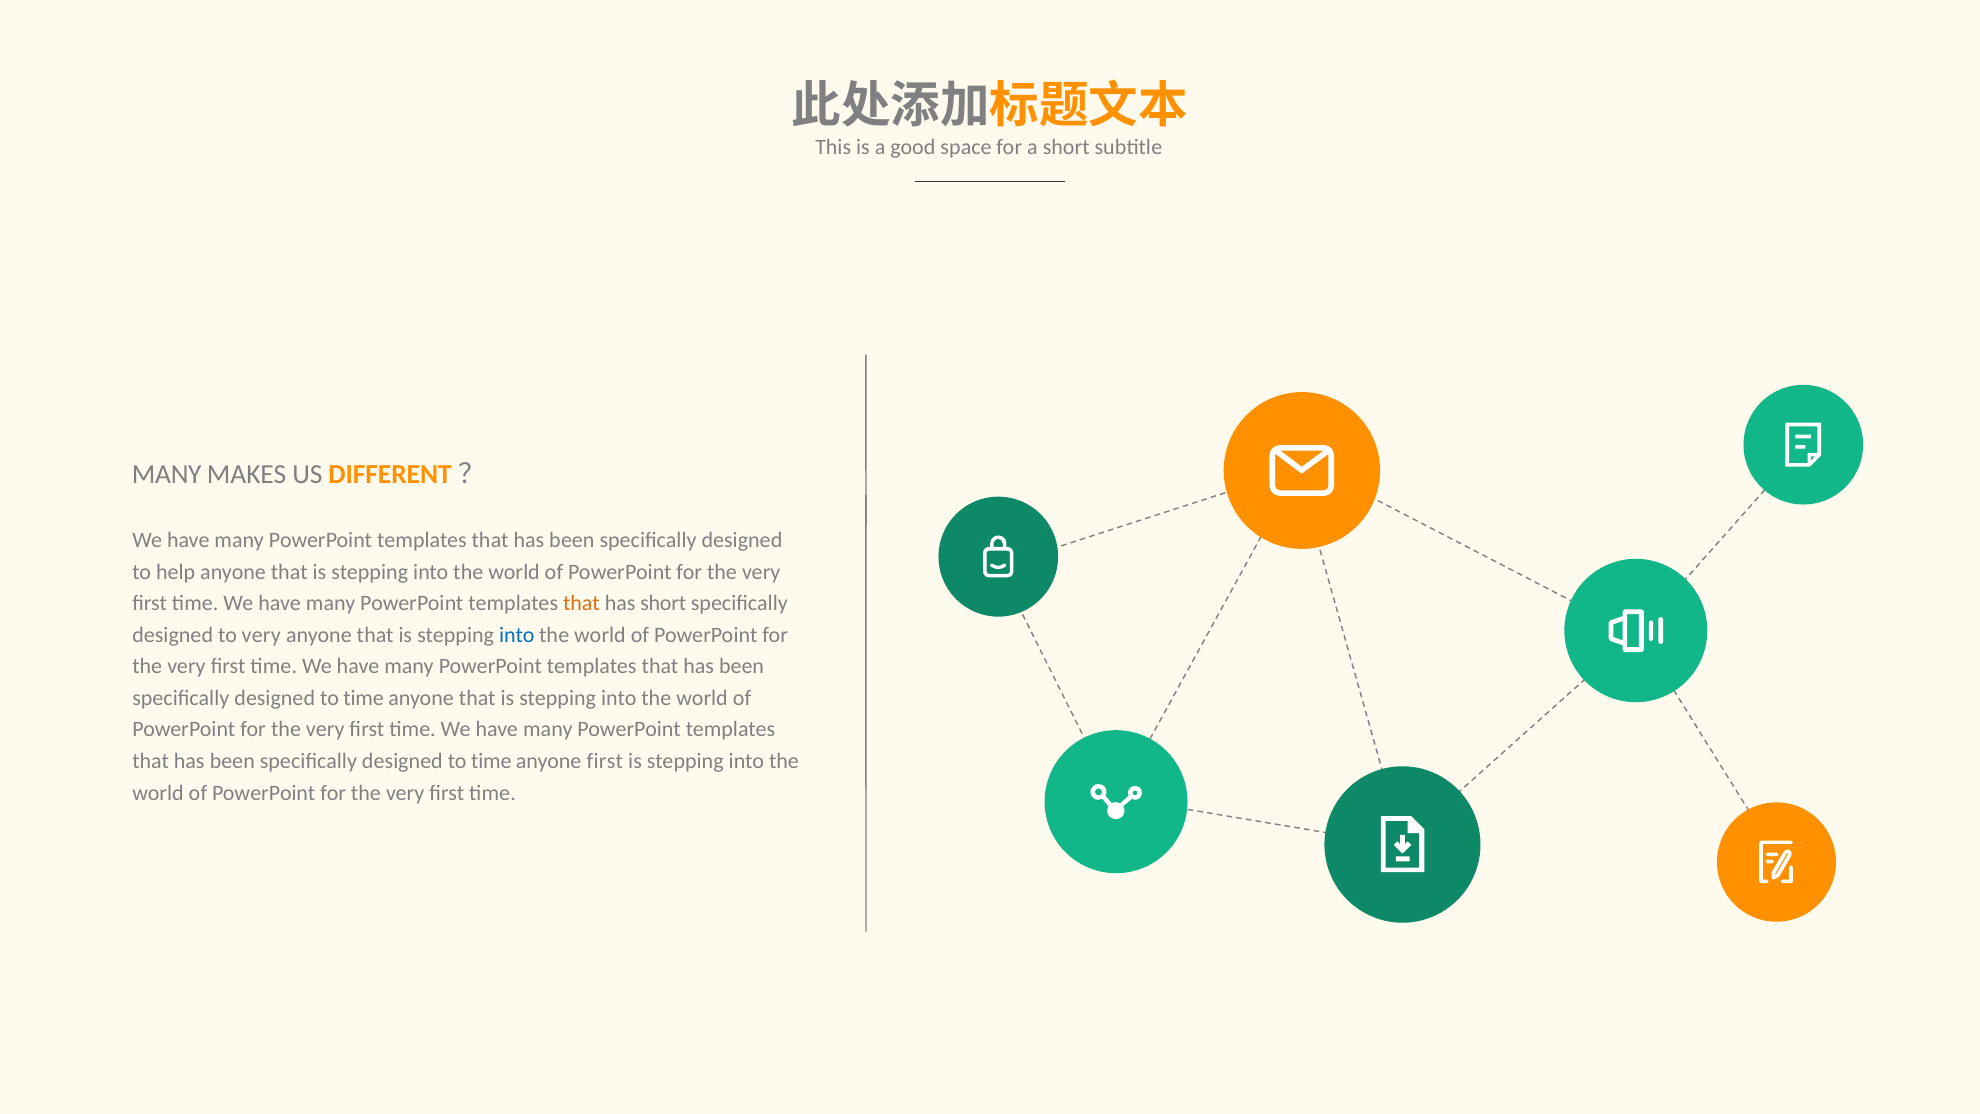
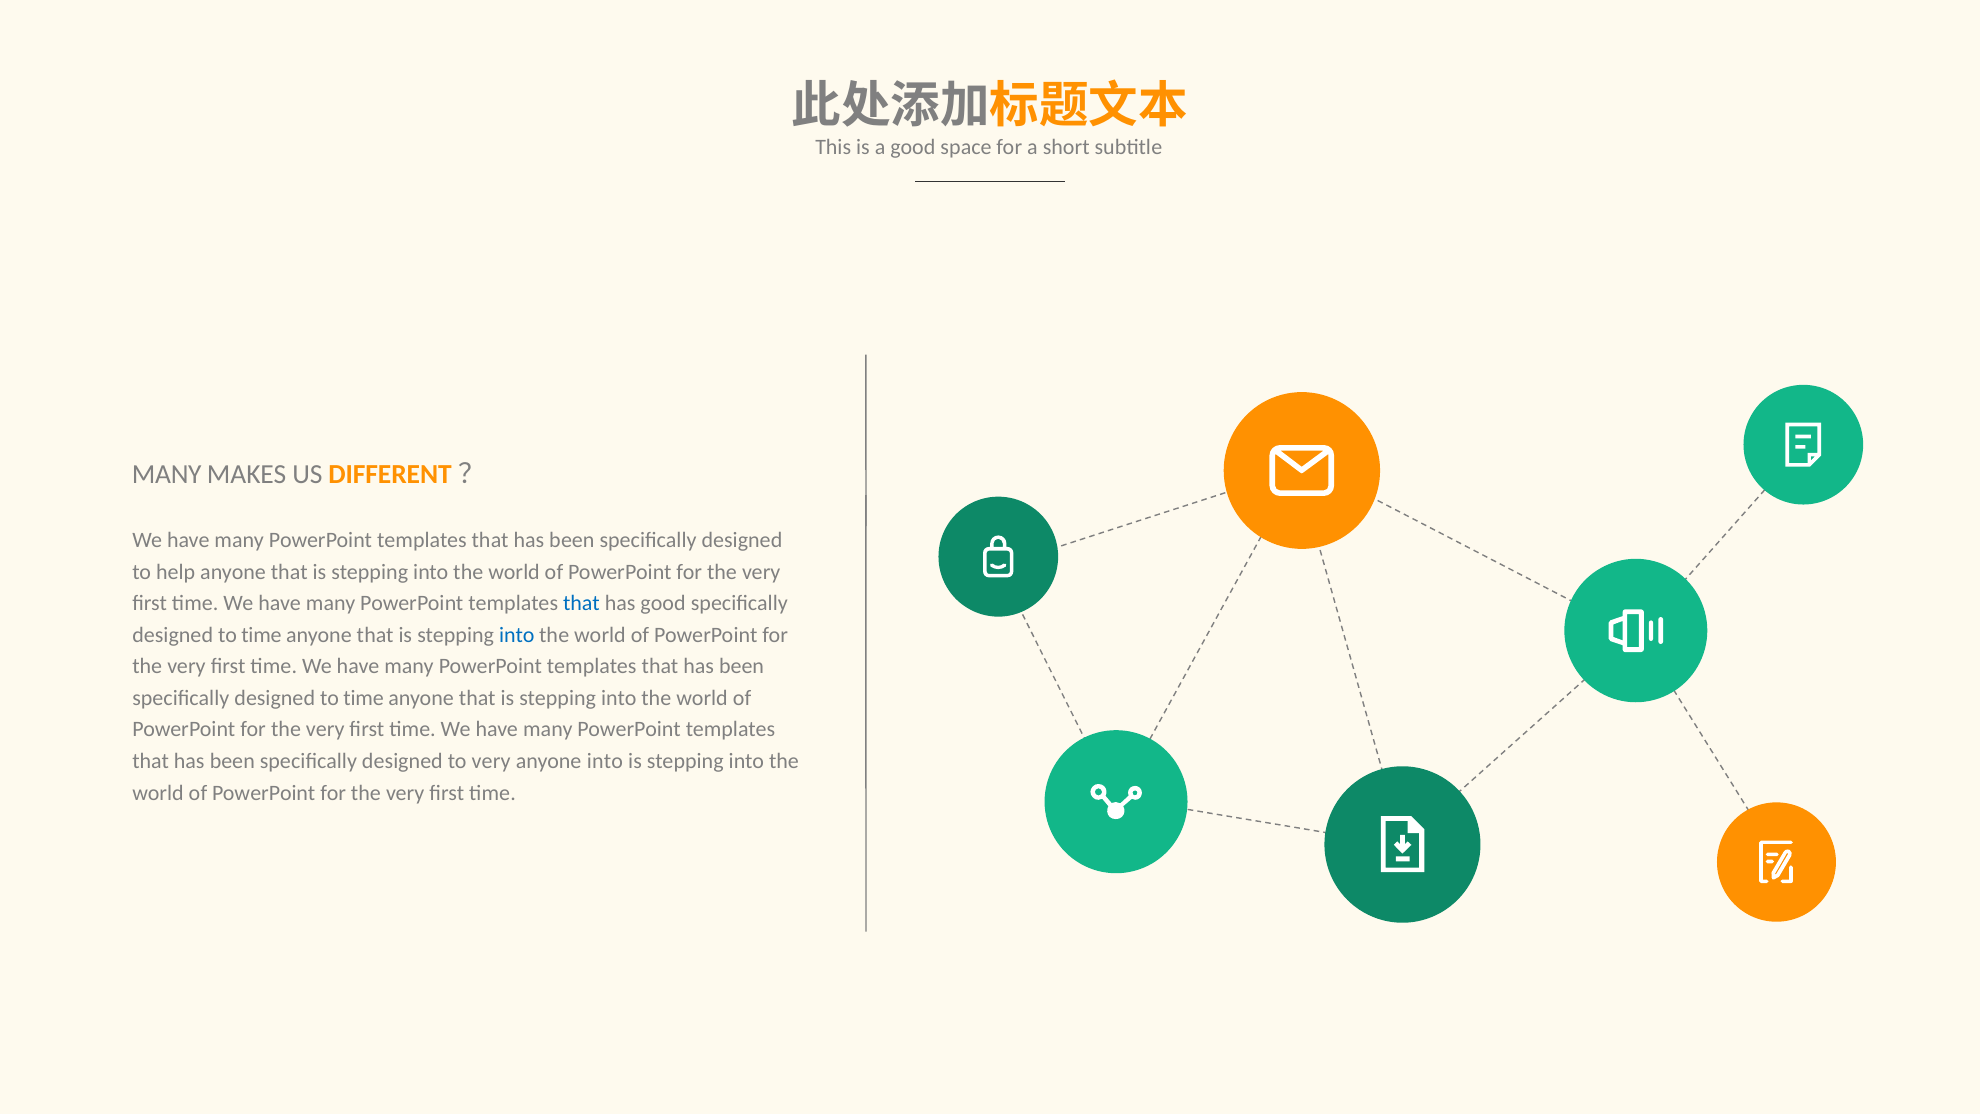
that at (581, 603) colour: orange -> blue
has short: short -> good
very at (261, 635): very -> time
time at (491, 761): time -> very
anyone first: first -> into
